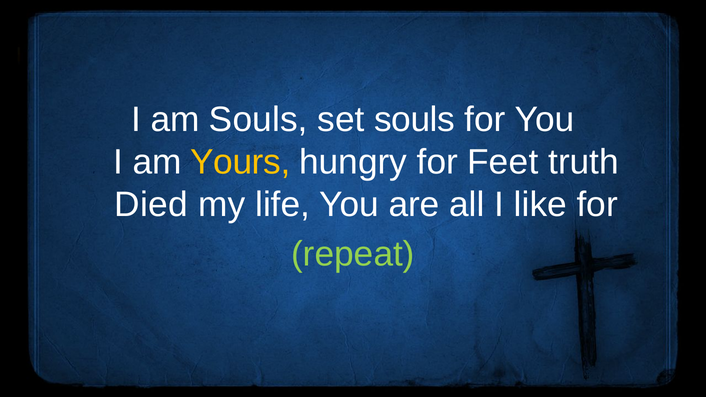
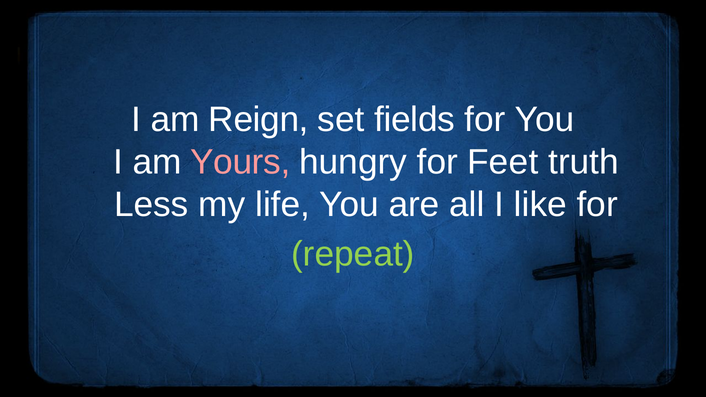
am Souls: Souls -> Reign
set souls: souls -> fields
Yours colour: yellow -> pink
Died: Died -> Less
